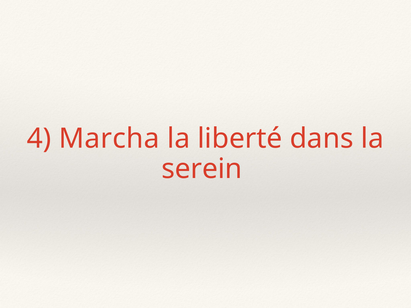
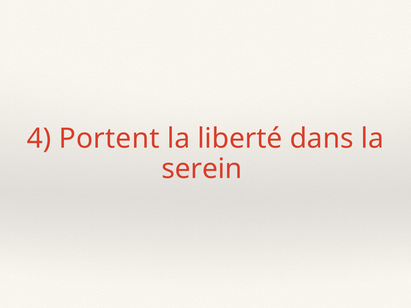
Marcha: Marcha -> Portent
